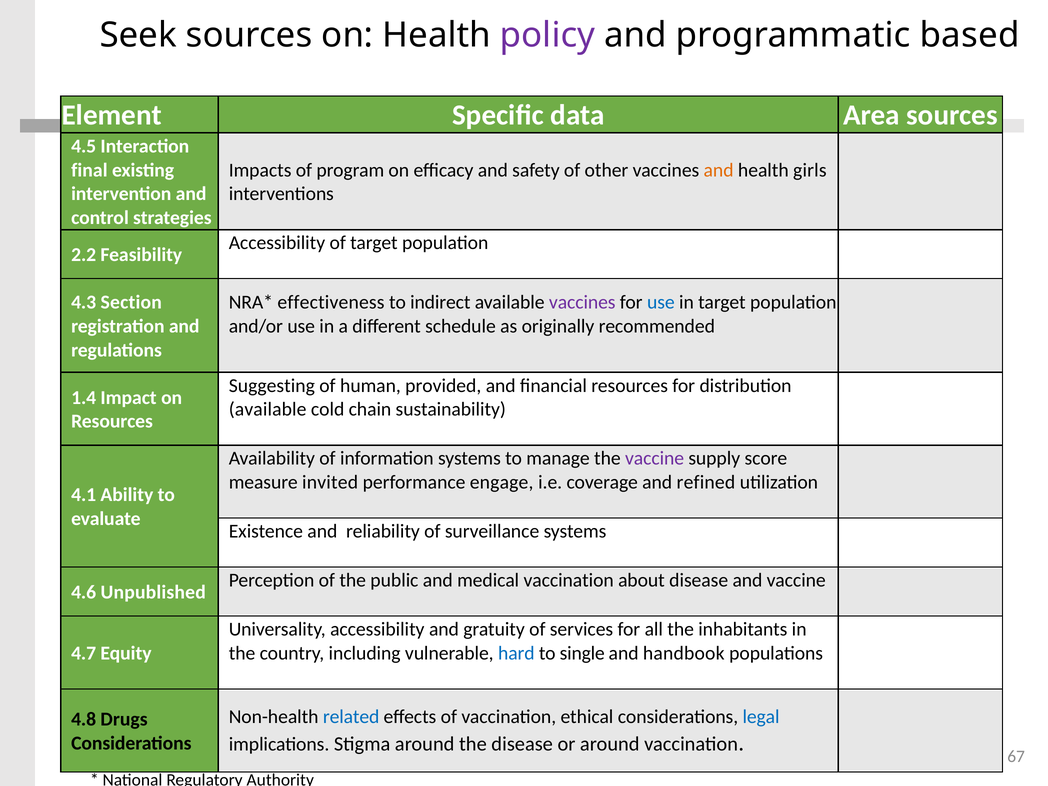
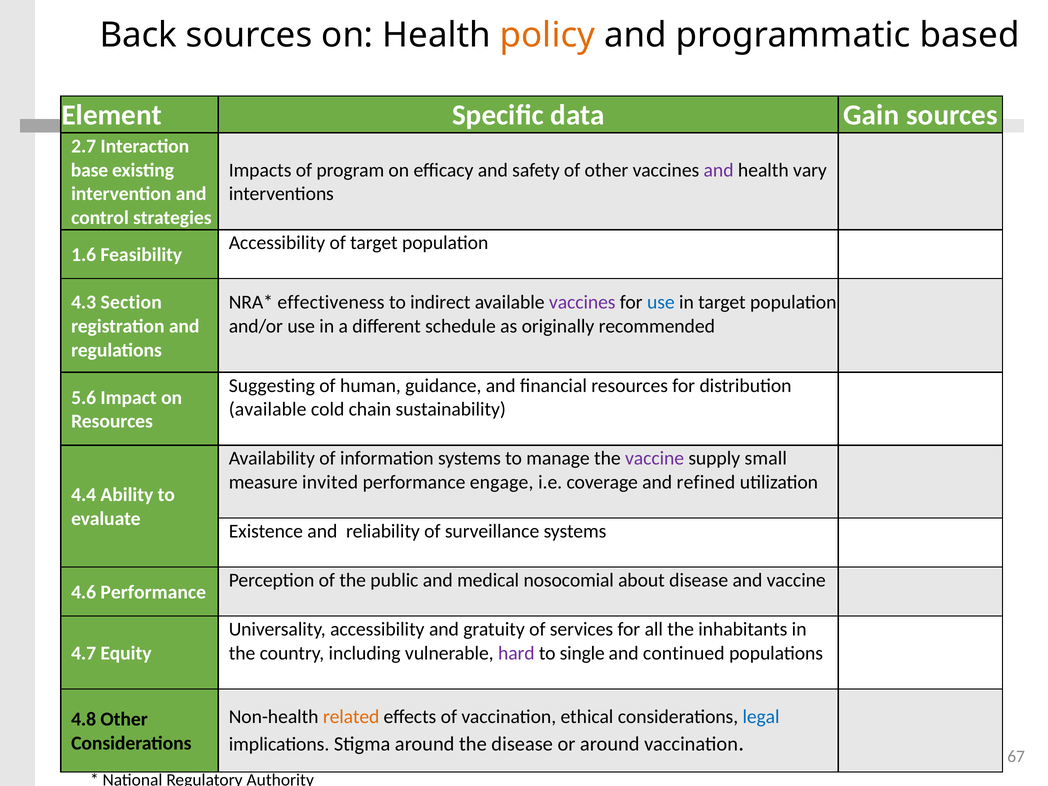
Seek: Seek -> Back
policy colour: purple -> orange
Area: Area -> Gain
4.5: 4.5 -> 2.7
final: final -> base
and at (719, 170) colour: orange -> purple
girls: girls -> vary
2.2: 2.2 -> 1.6
provided: provided -> guidance
1.4: 1.4 -> 5.6
score: score -> small
4.1: 4.1 -> 4.4
medical vaccination: vaccination -> nosocomial
4.6 Unpublished: Unpublished -> Performance
hard colour: blue -> purple
handbook: handbook -> continued
related colour: blue -> orange
4.8 Drugs: Drugs -> Other
